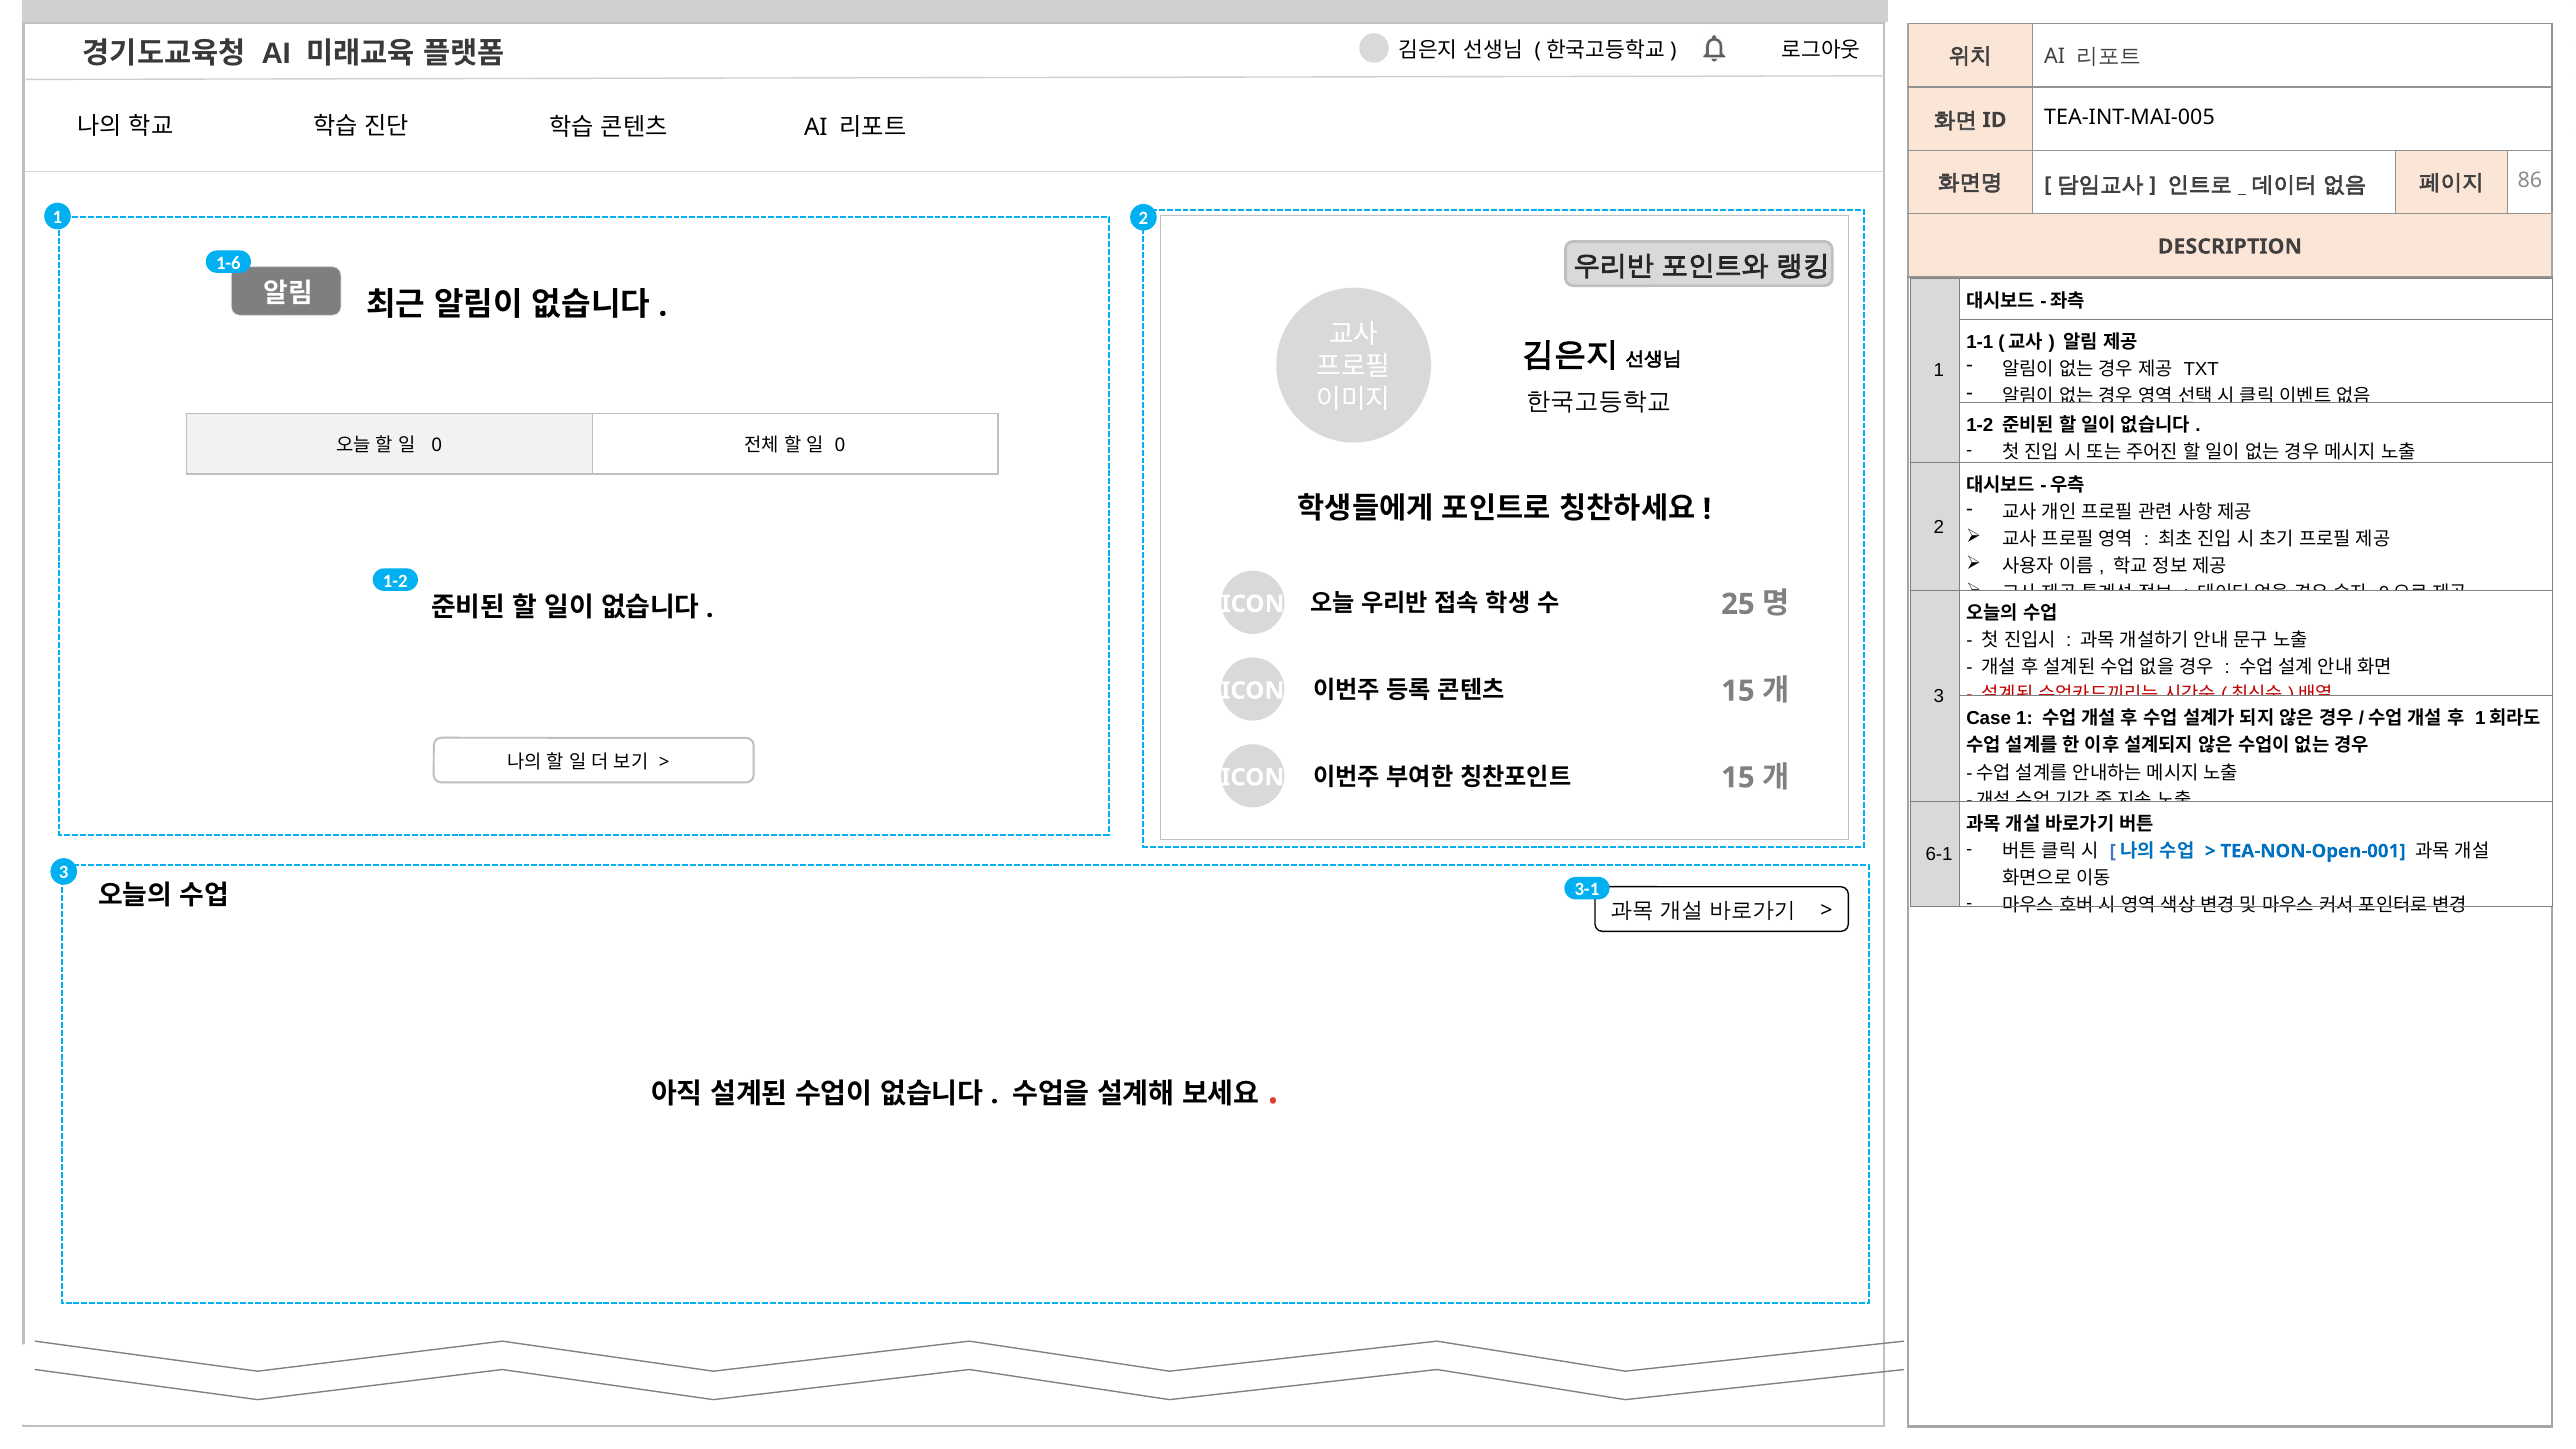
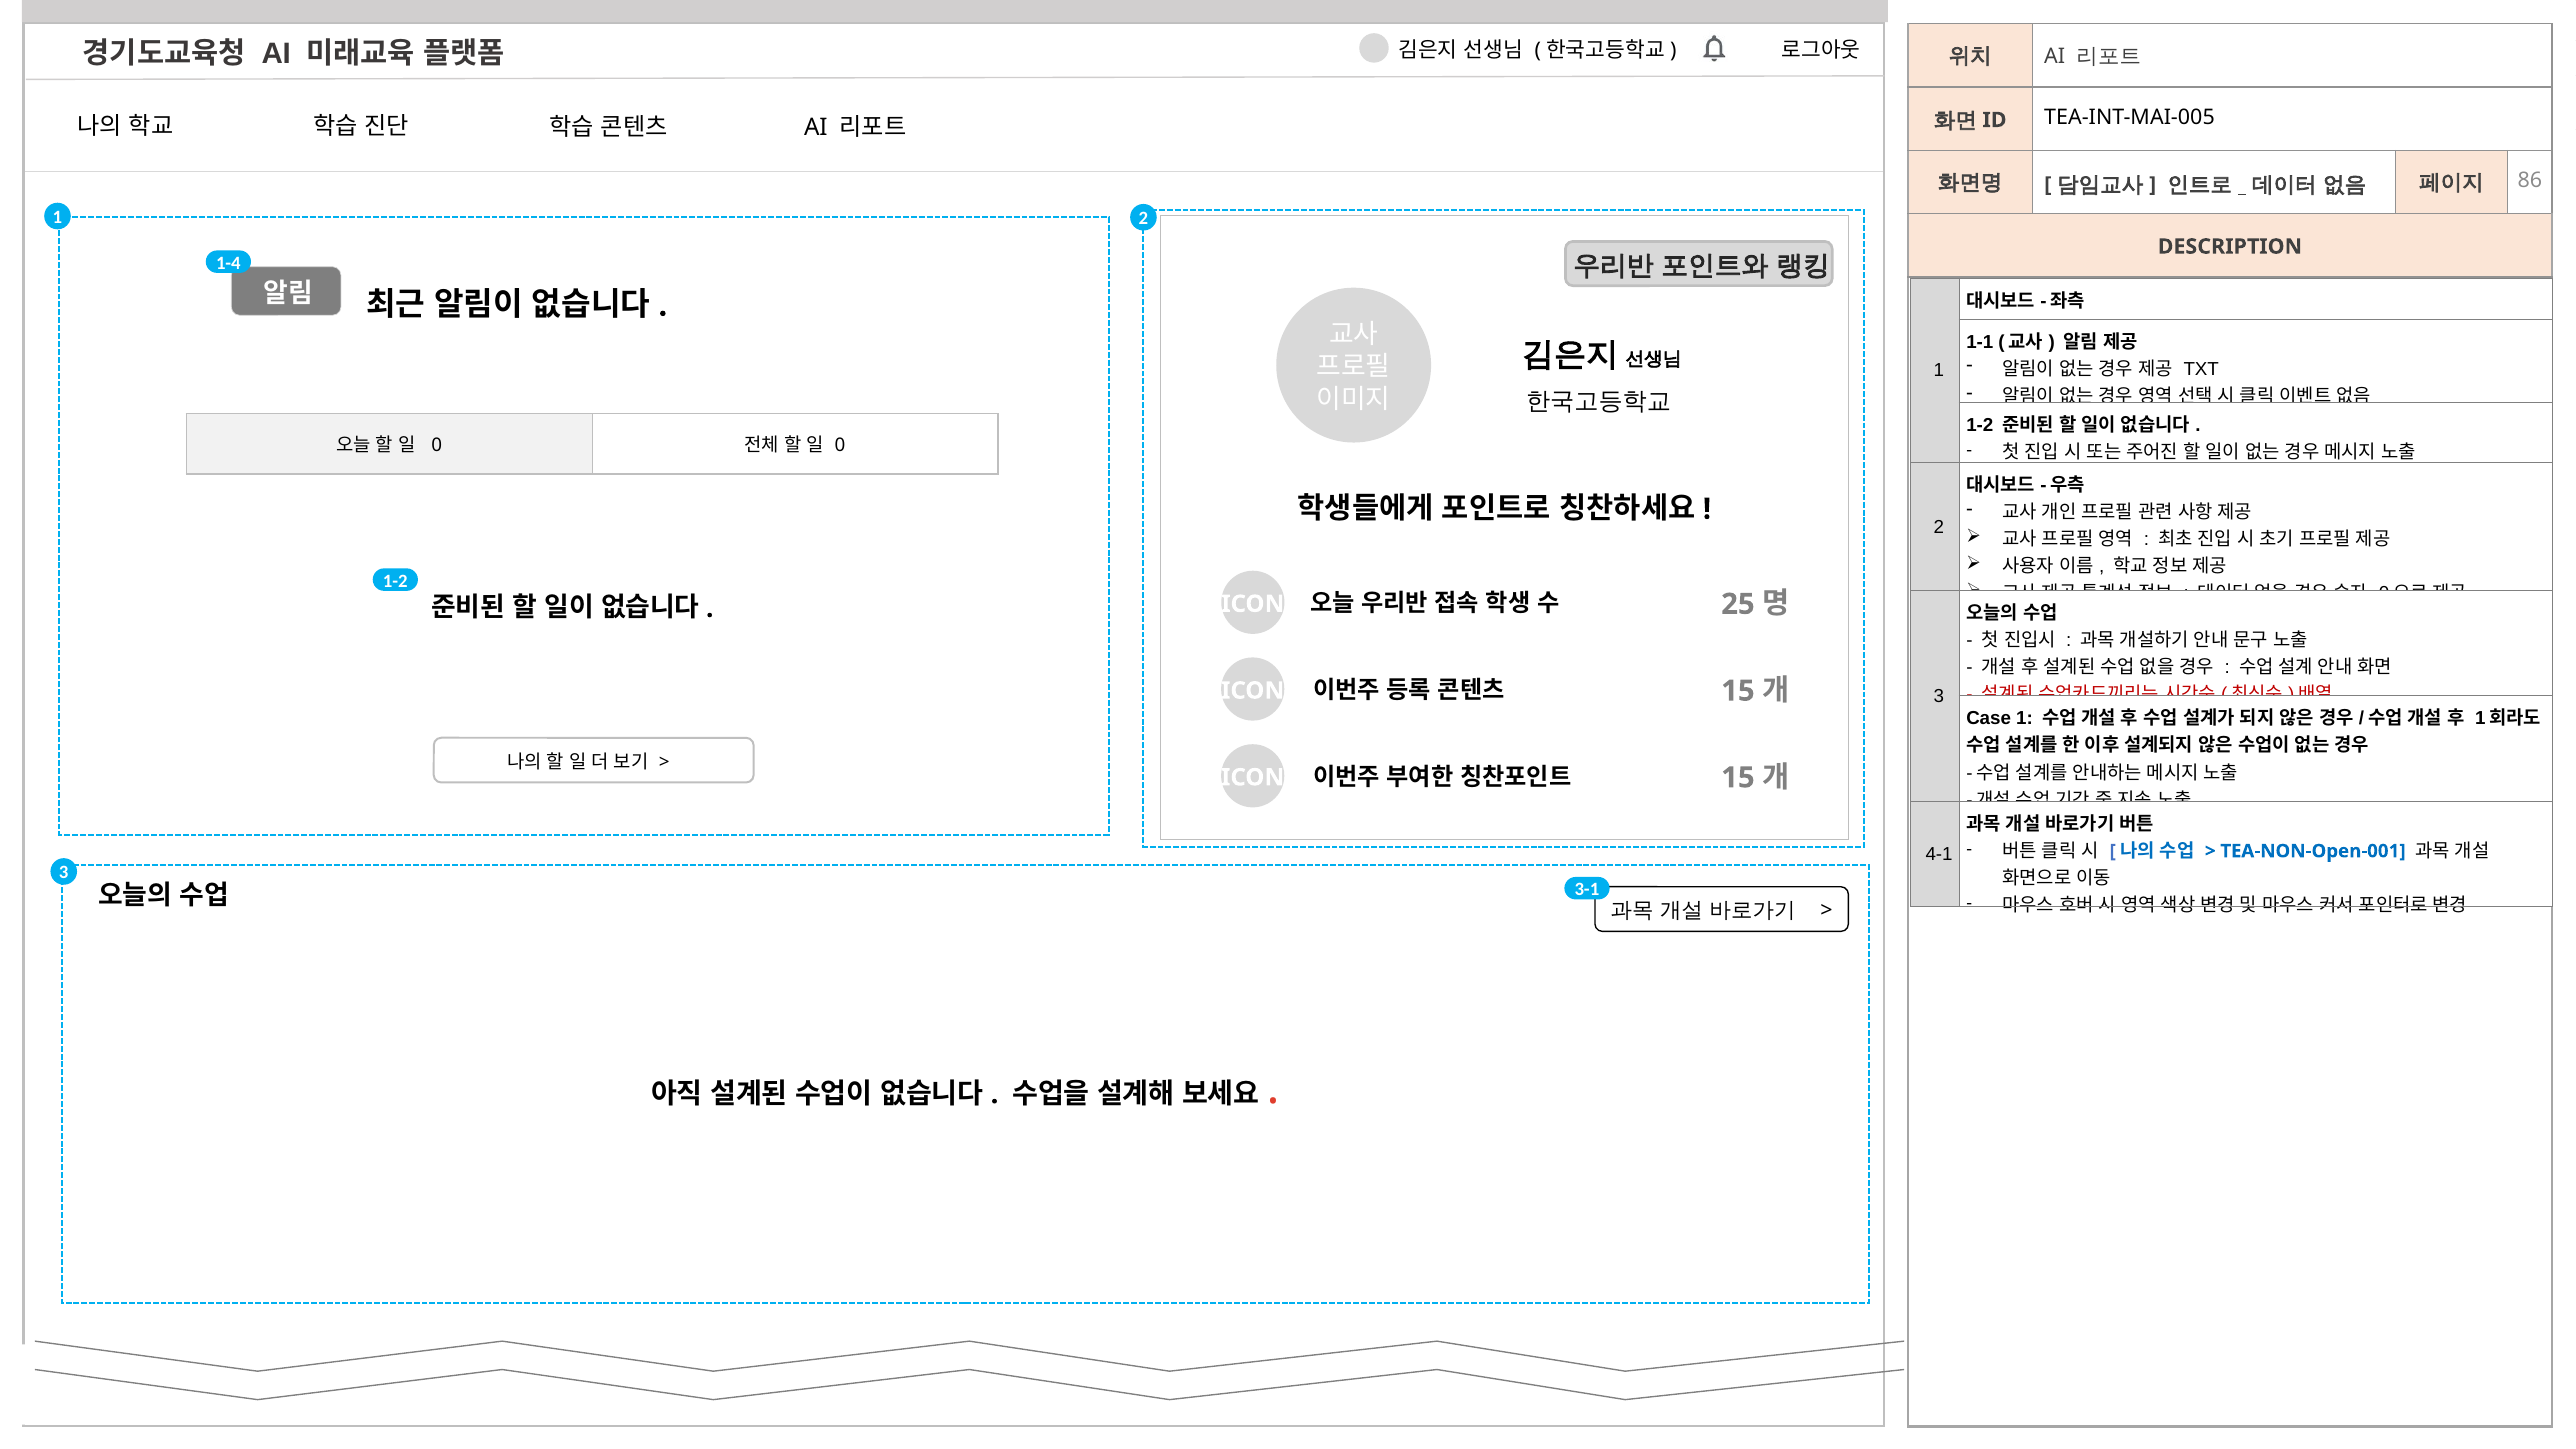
1-6: 1-6 -> 1-4
6-1: 6-1 -> 4-1
